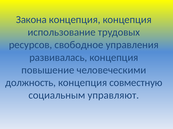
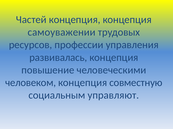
Закона: Закона -> Частей
использование: использование -> самоуважении
свободное: свободное -> профессии
должность: должность -> человеком
